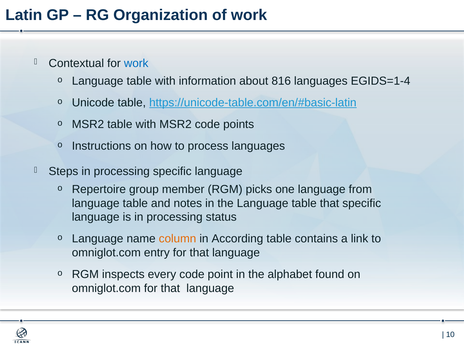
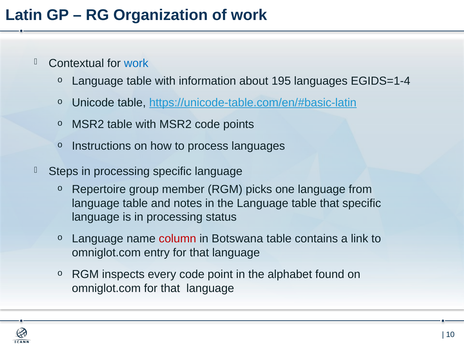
816: 816 -> 195
column colour: orange -> red
According: According -> Botswana
